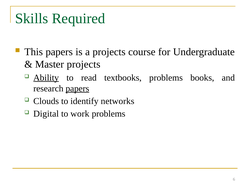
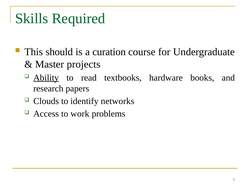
This papers: papers -> should
a projects: projects -> curation
textbooks problems: problems -> hardware
papers at (77, 89) underline: present -> none
Digital: Digital -> Access
